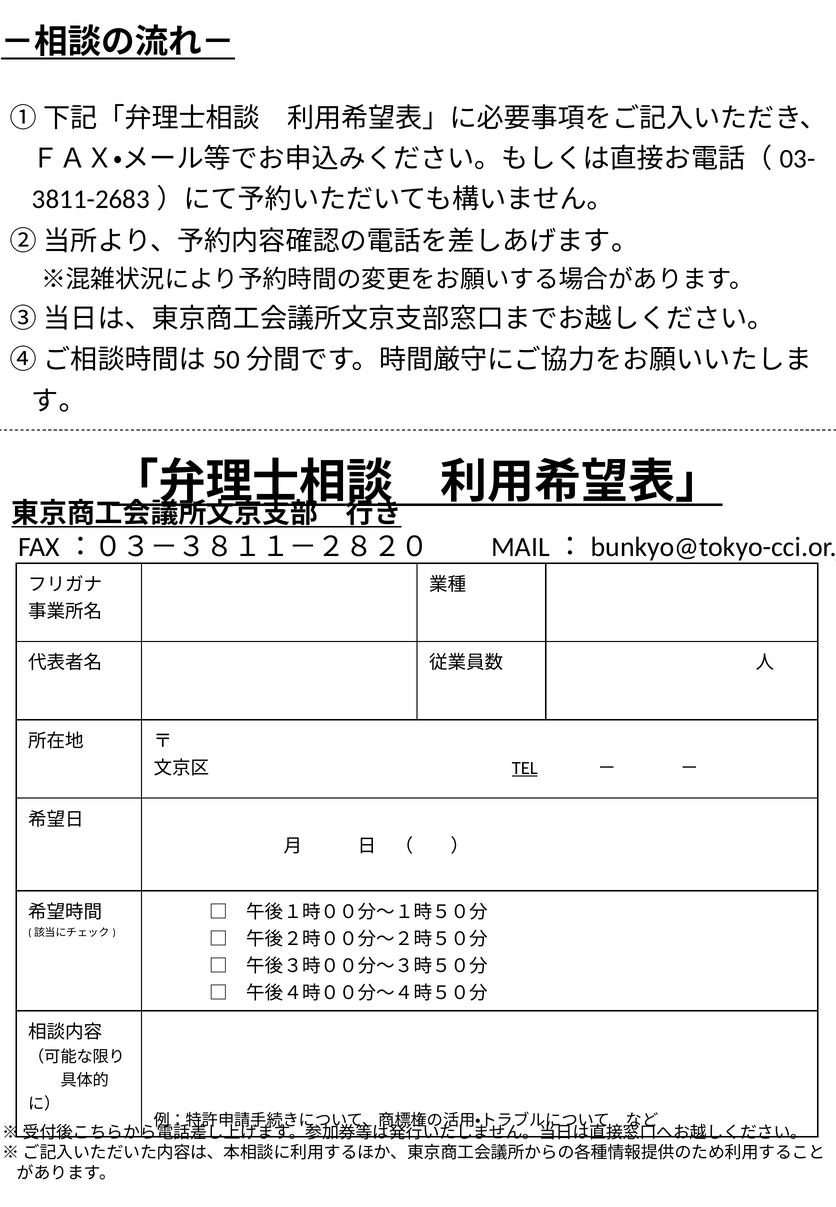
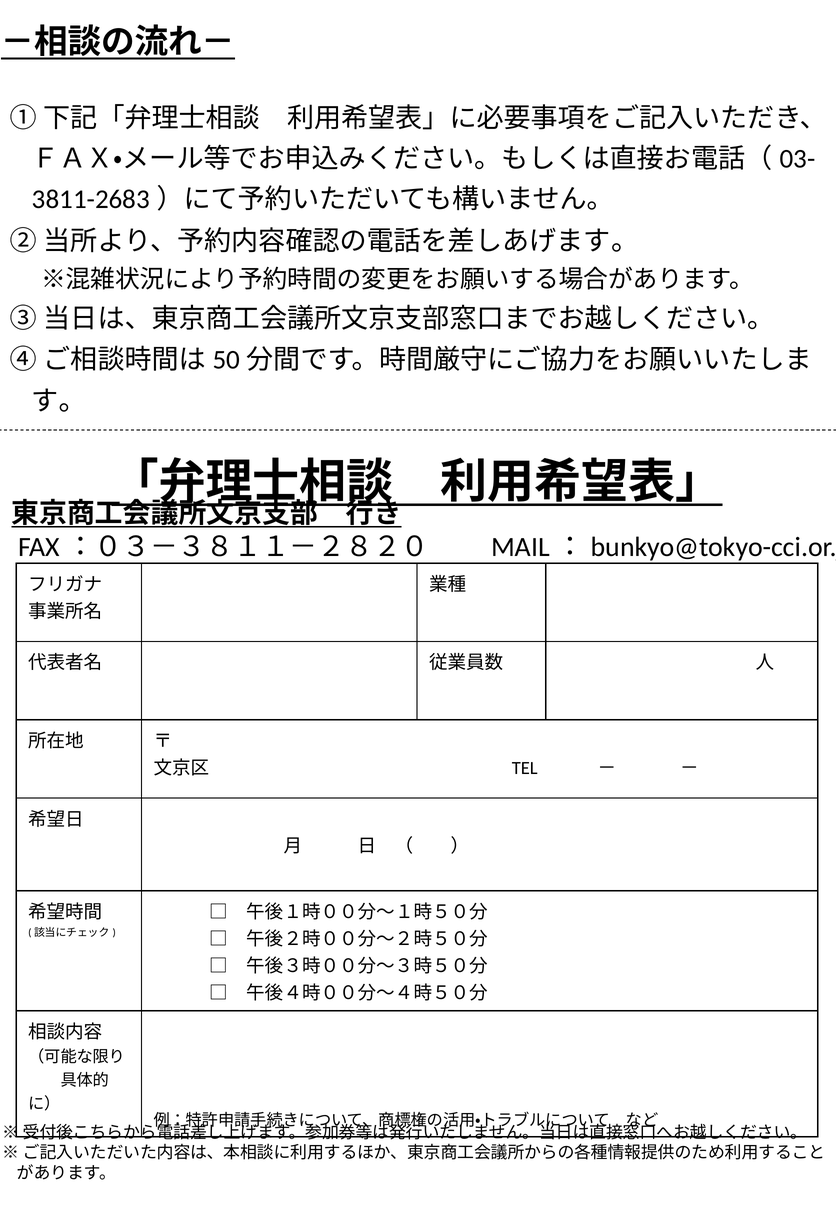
TEL underline: present -> none
